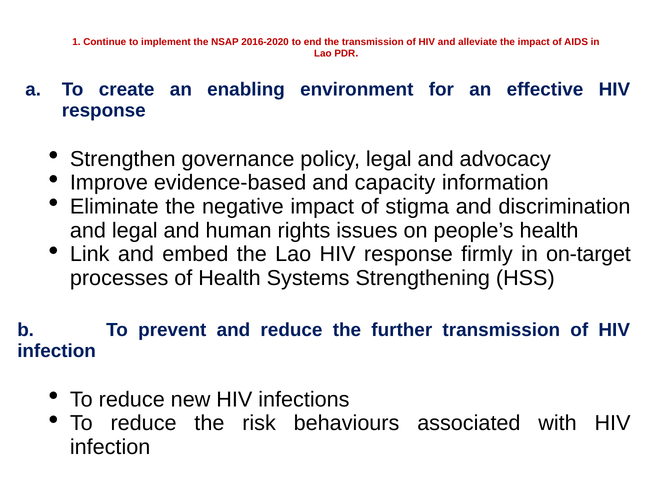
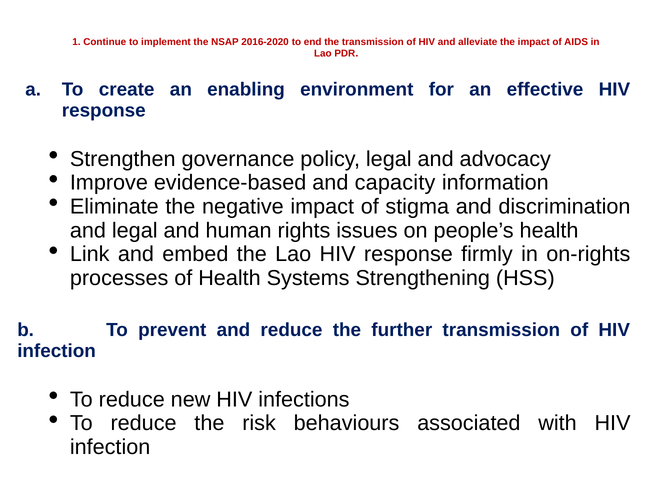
on-target: on-target -> on-rights
